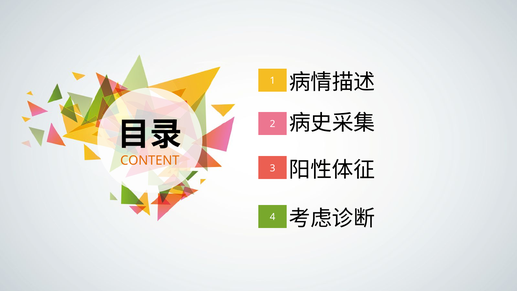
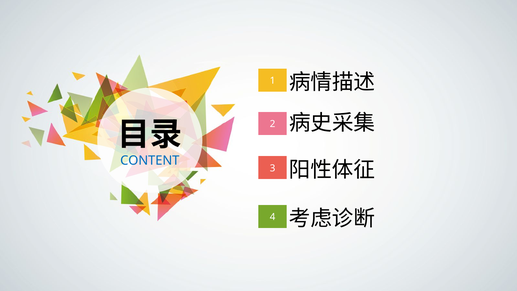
CONTENT colour: orange -> blue
